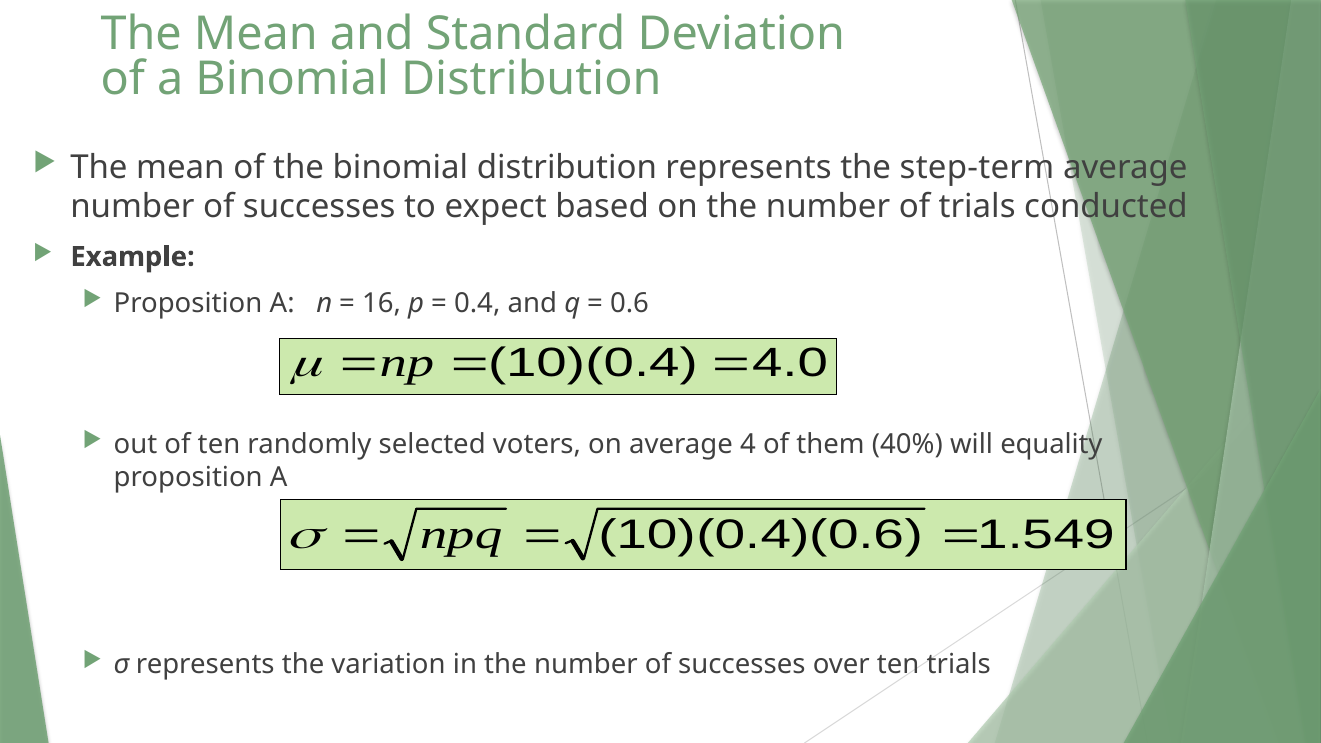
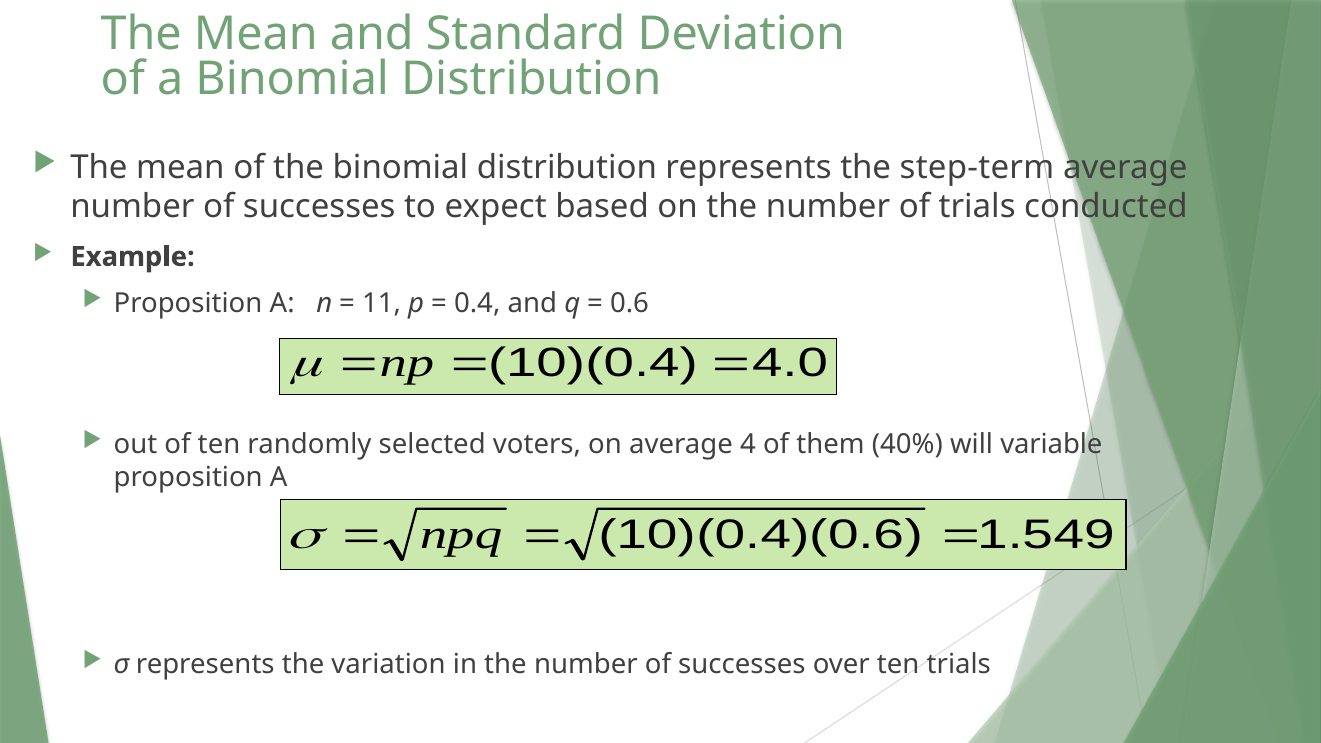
16: 16 -> 11
equality: equality -> variable
